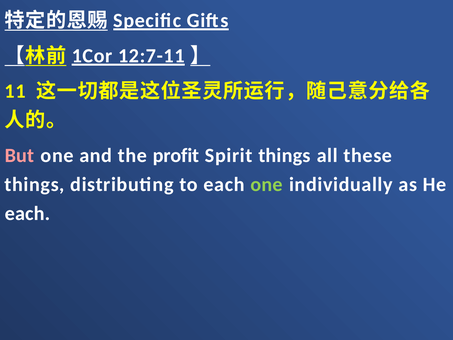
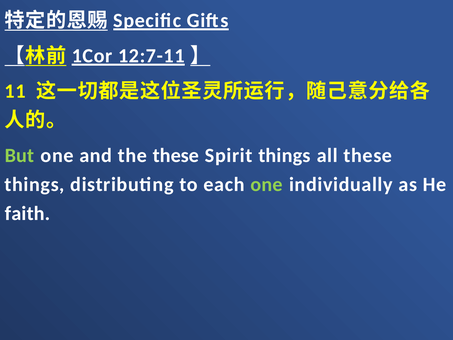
But colour: pink -> light green
the profit: profit -> these
each at (28, 213): each -> faith
